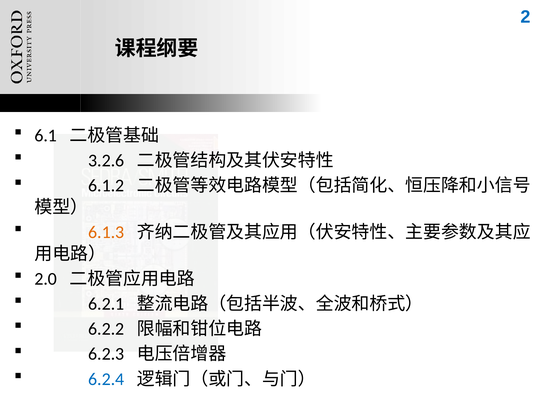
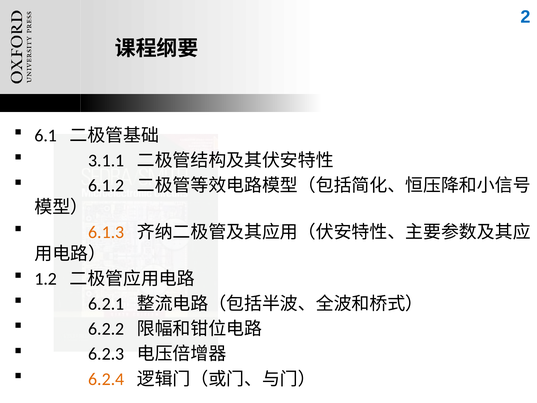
3.2.6: 3.2.6 -> 3.1.1
2.0: 2.0 -> 1.2
6.2.4 colour: blue -> orange
